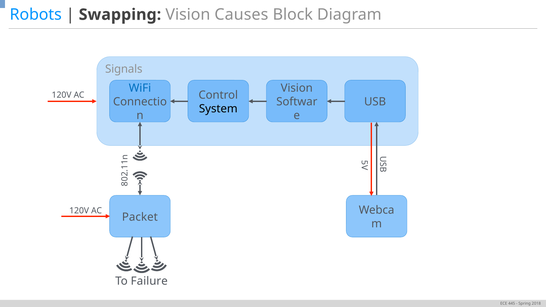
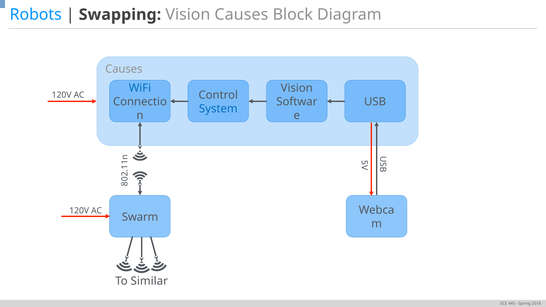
Signals at (124, 69): Signals -> Causes
System colour: black -> blue
Packet: Packet -> Swarm
Failure: Failure -> Similar
